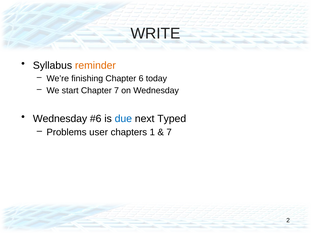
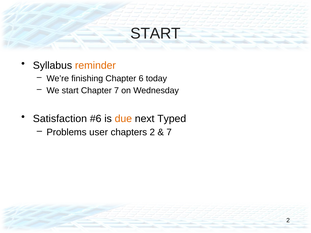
WRITE at (156, 33): WRITE -> START
Wednesday at (60, 119): Wednesday -> Satisfaction
due colour: blue -> orange
chapters 1: 1 -> 2
